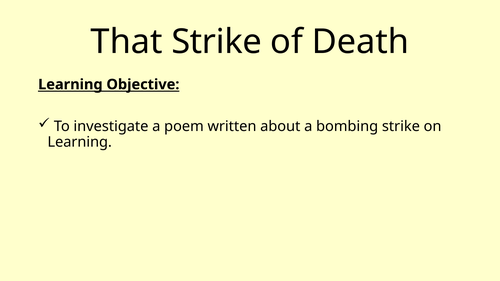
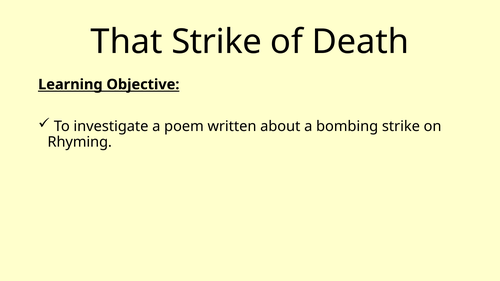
Learning at (80, 142): Learning -> Rhyming
